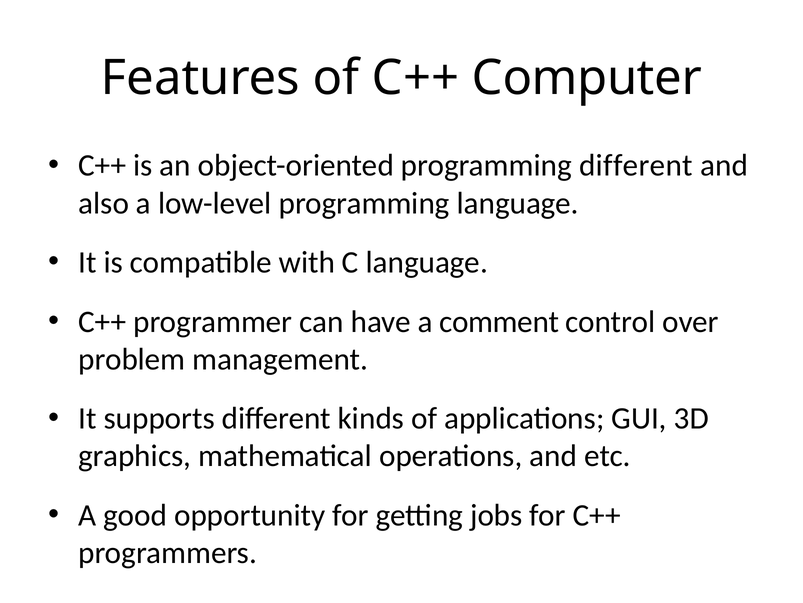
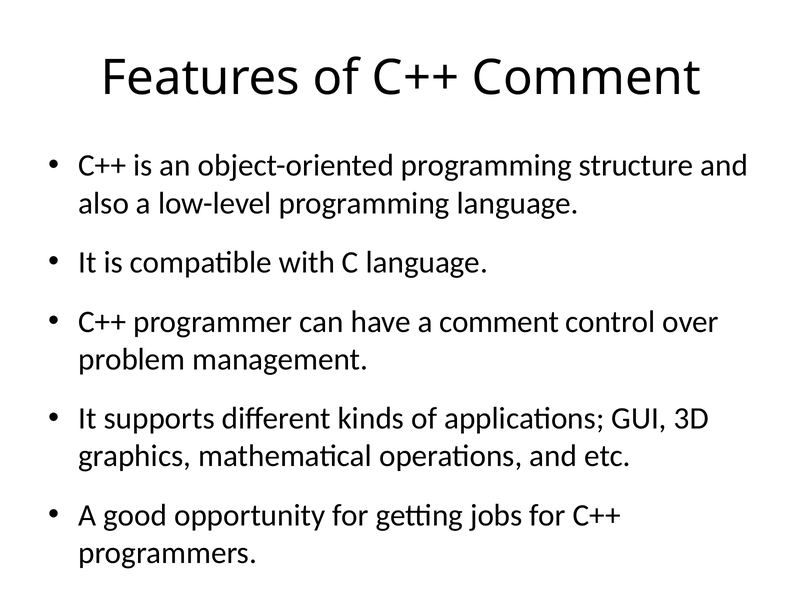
C++ Computer: Computer -> Comment
programming different: different -> structure
